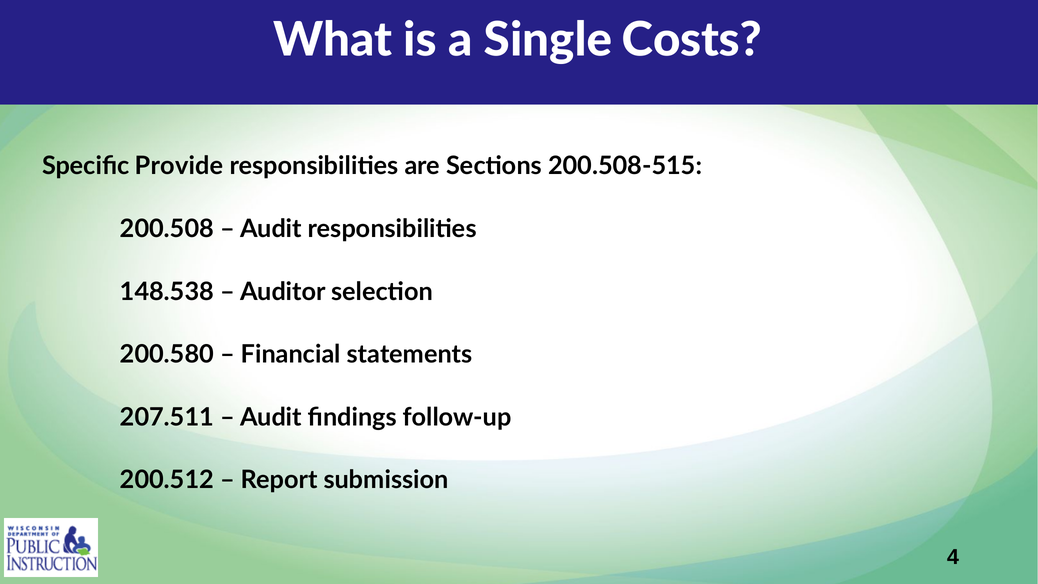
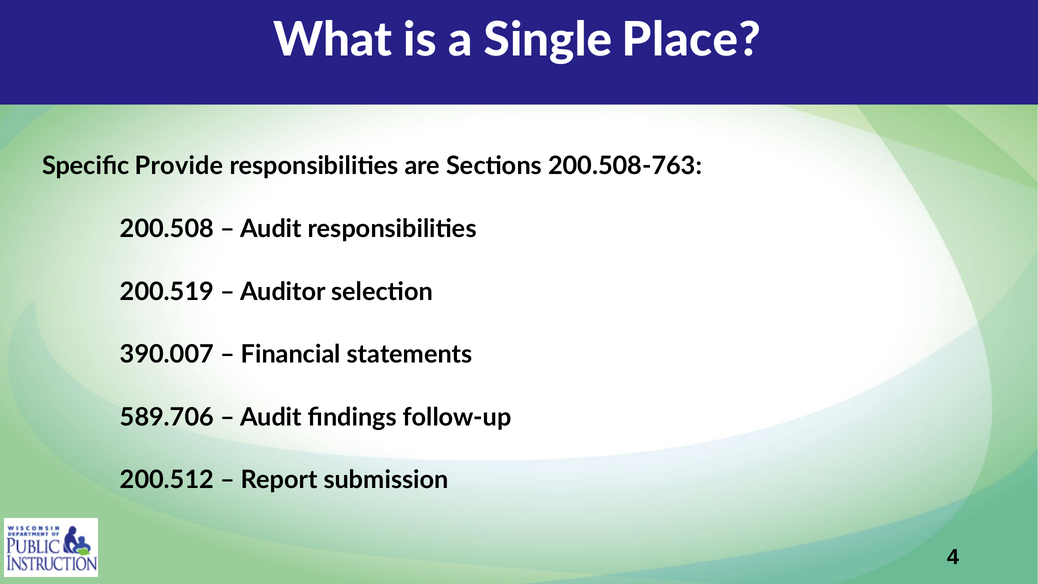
Costs: Costs -> Place
200.508-515: 200.508-515 -> 200.508-763
148.538: 148.538 -> 200.519
200.580: 200.580 -> 390.007
207.511: 207.511 -> 589.706
